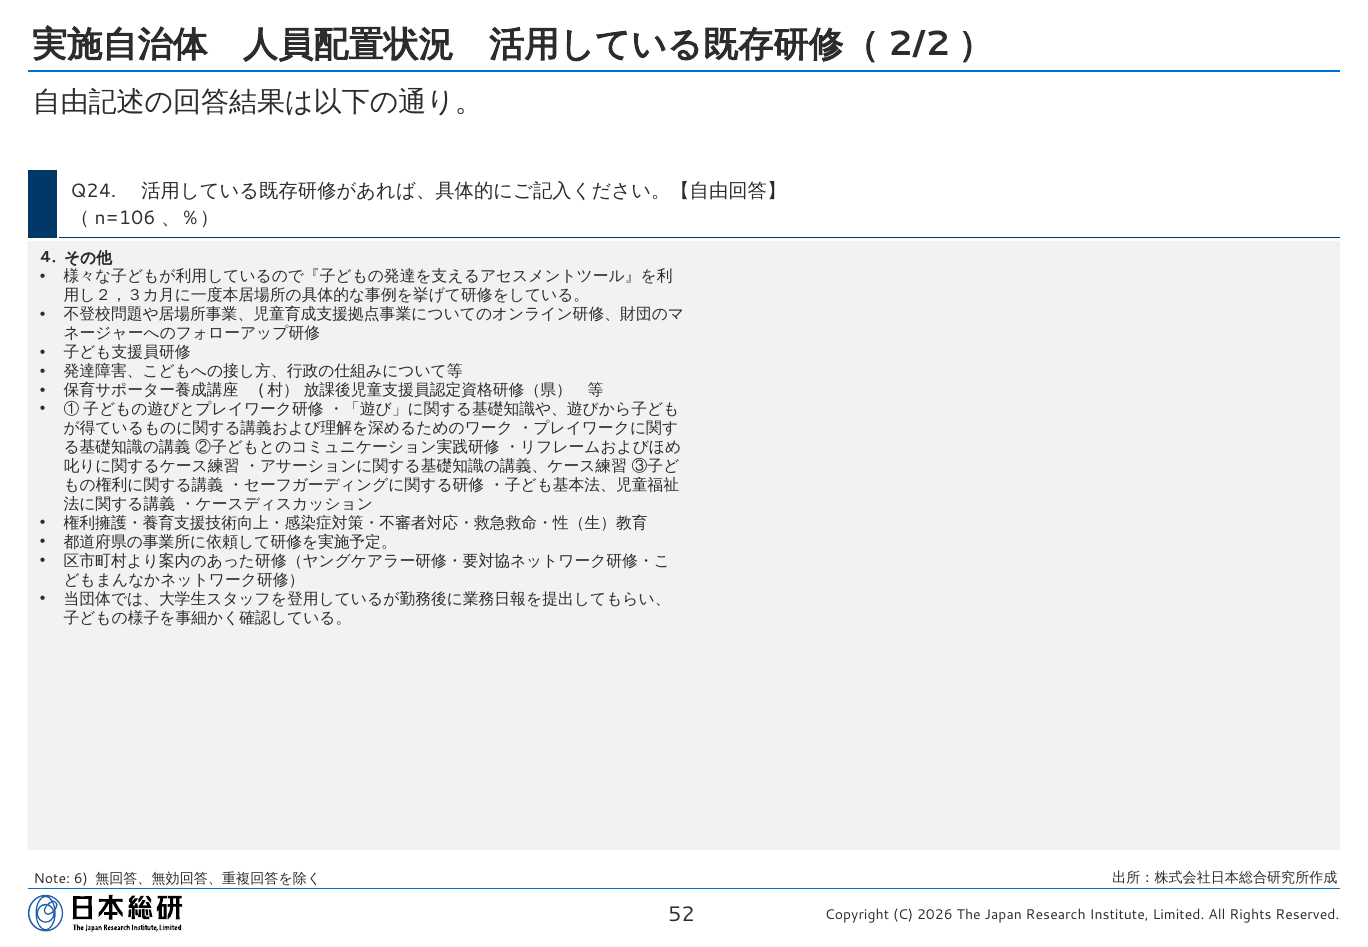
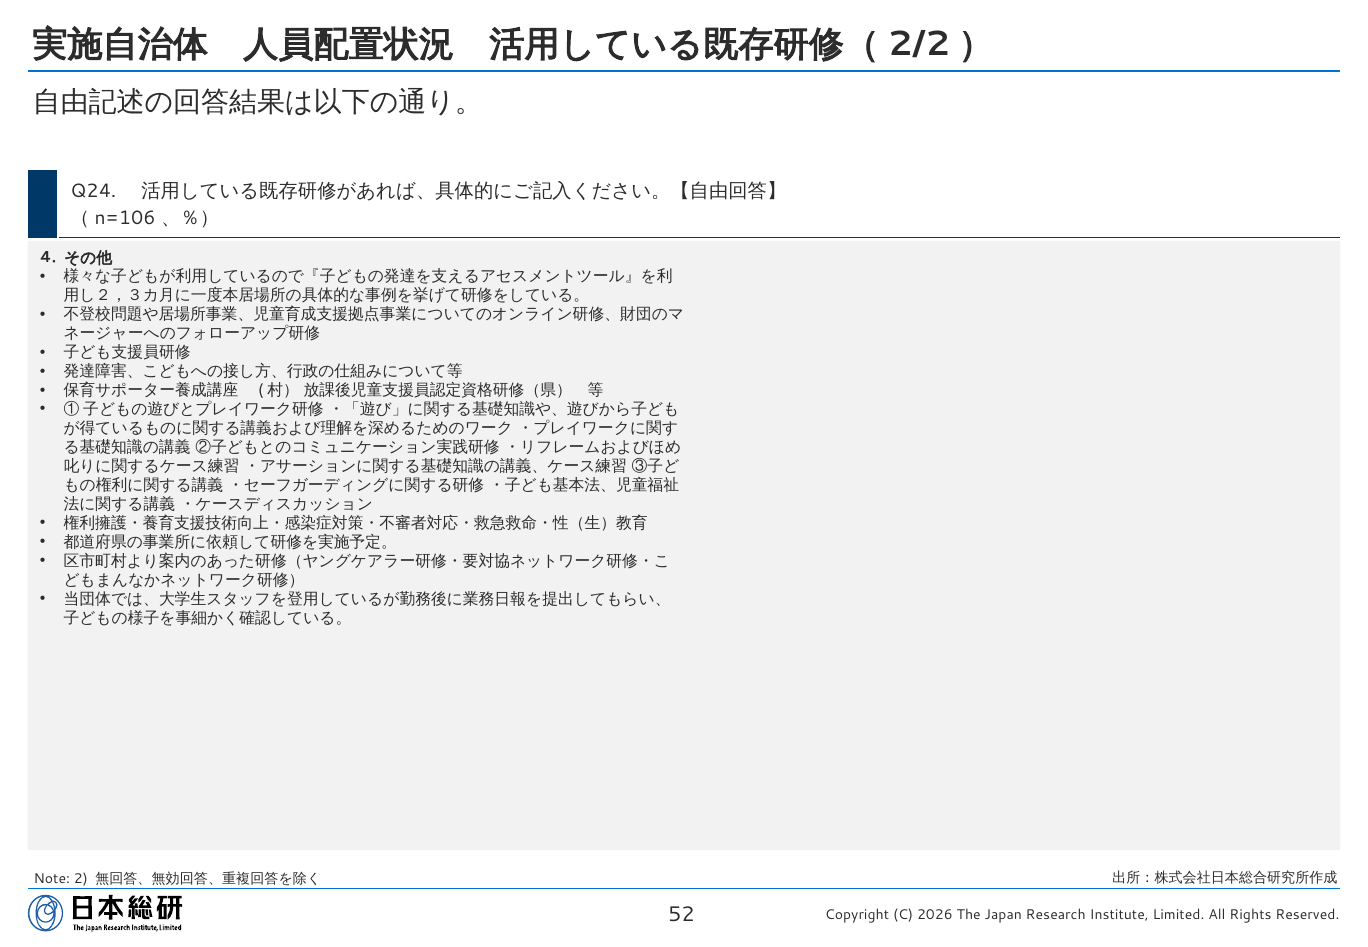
6: 6 -> 2
